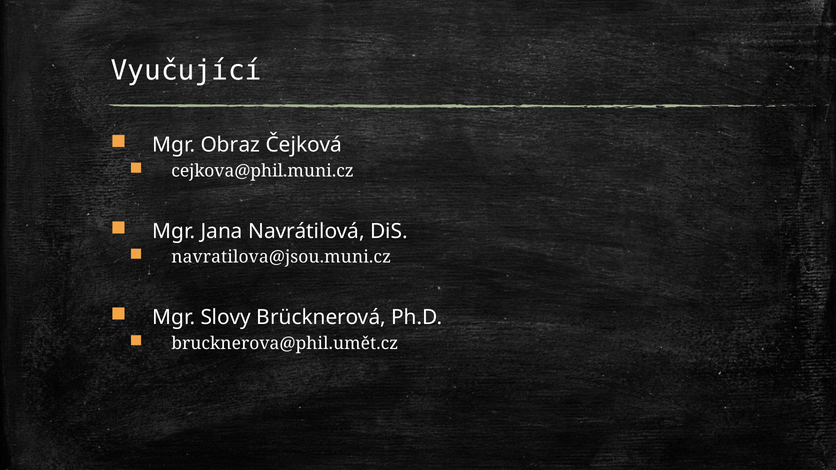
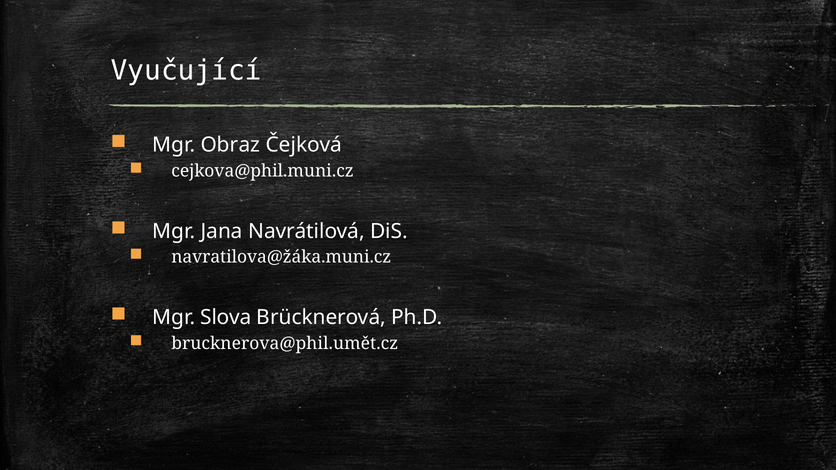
navratilova@jsou.muni.cz: navratilova@jsou.muni.cz -> navratilova@žáka.muni.cz
Slovy: Slovy -> Slova
